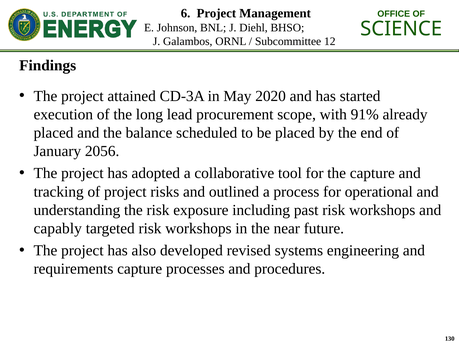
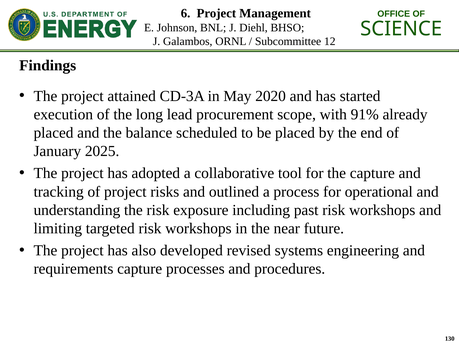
2056: 2056 -> 2025
capably: capably -> limiting
